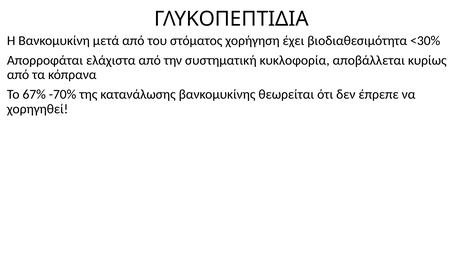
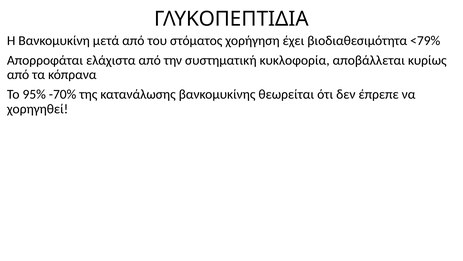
<30%: <30% -> <79%
67%: 67% -> 95%
